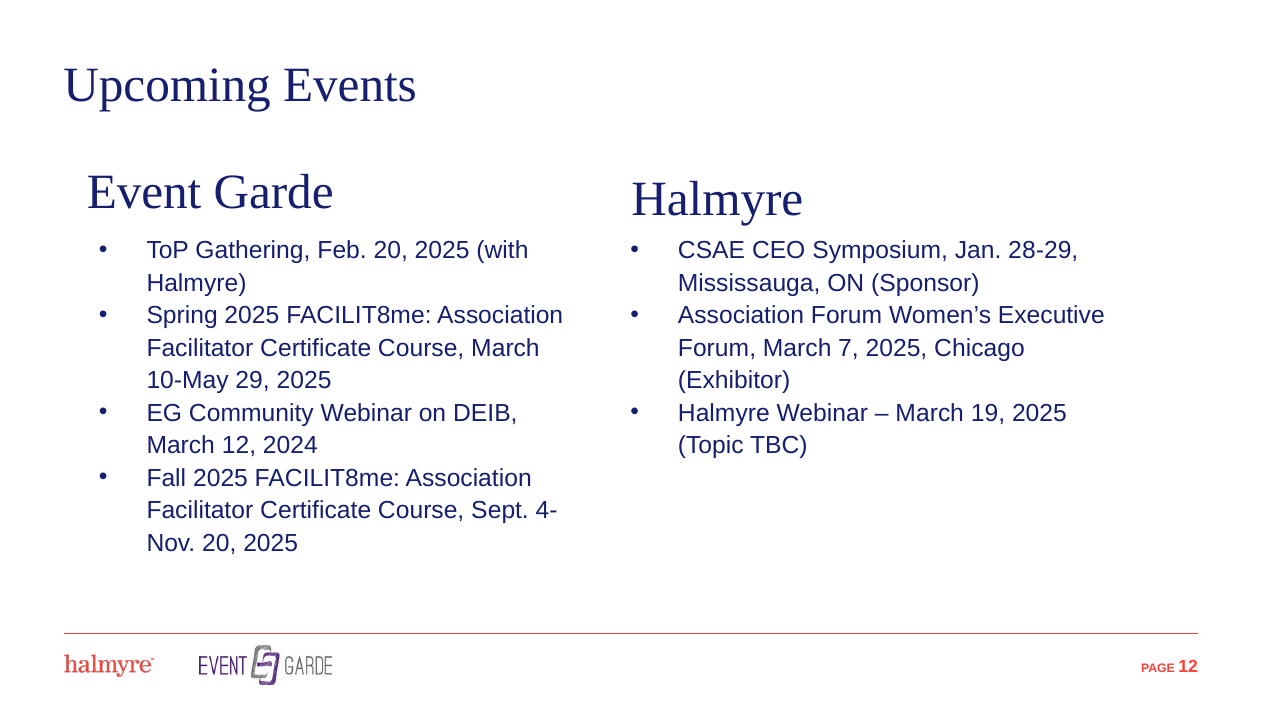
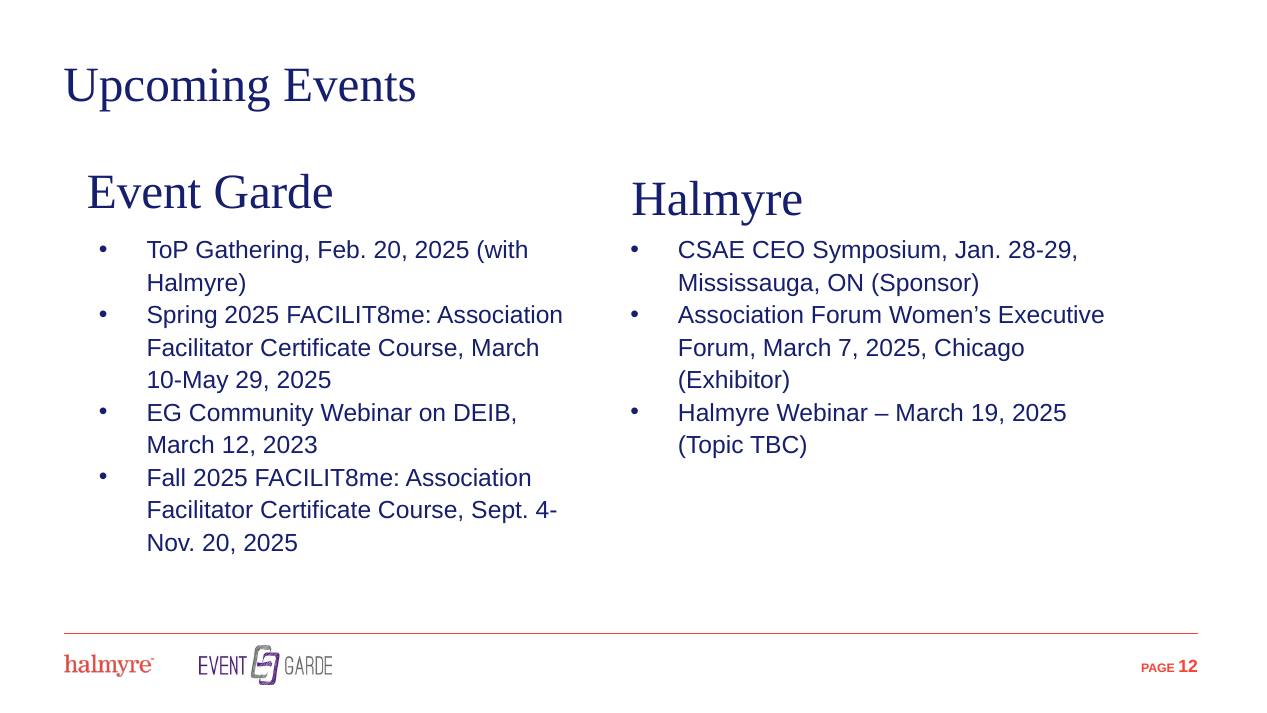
2024: 2024 -> 2023
